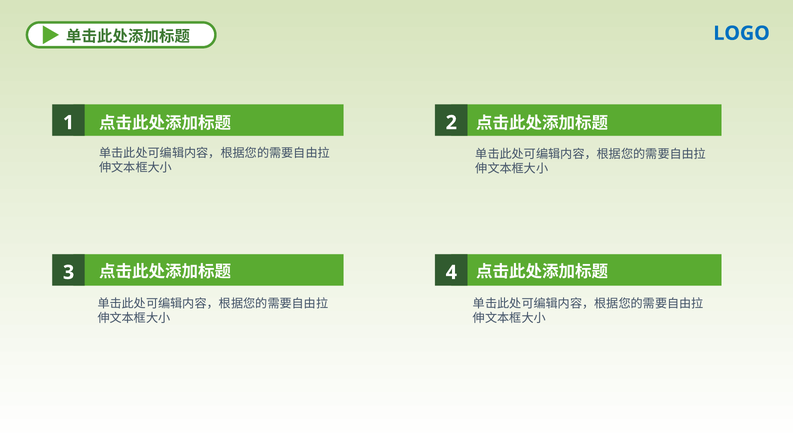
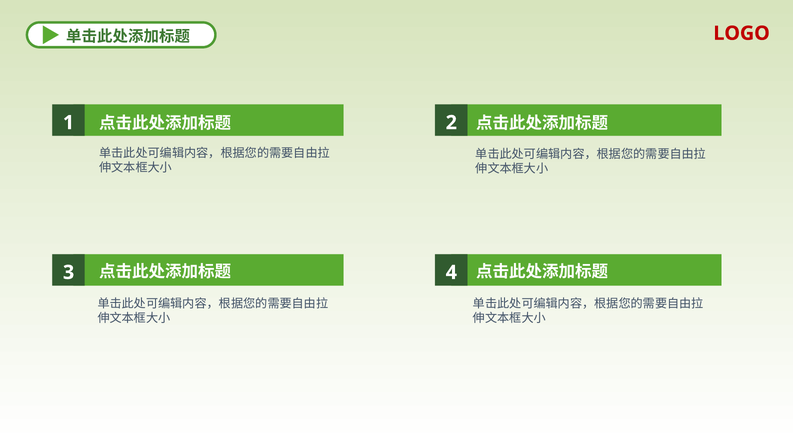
LOGO colour: blue -> red
